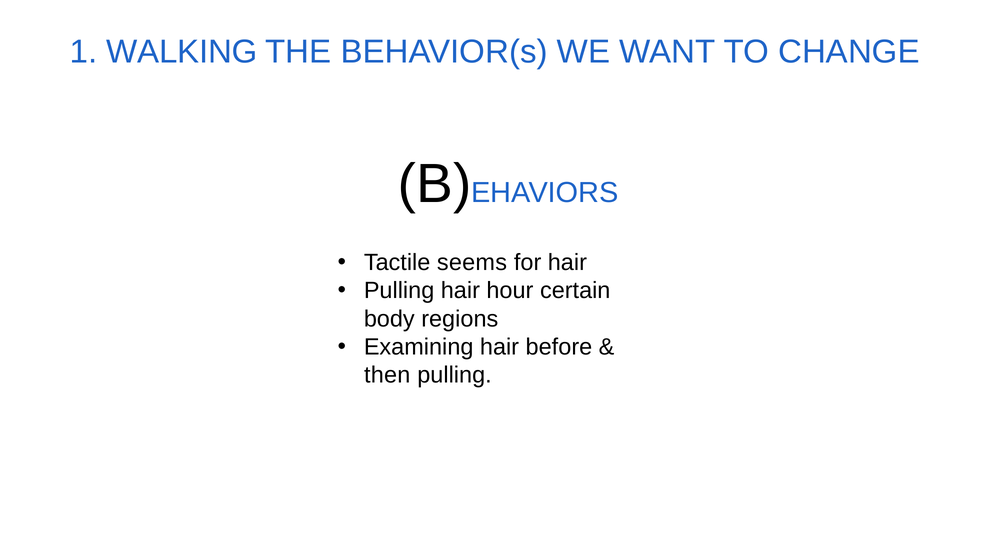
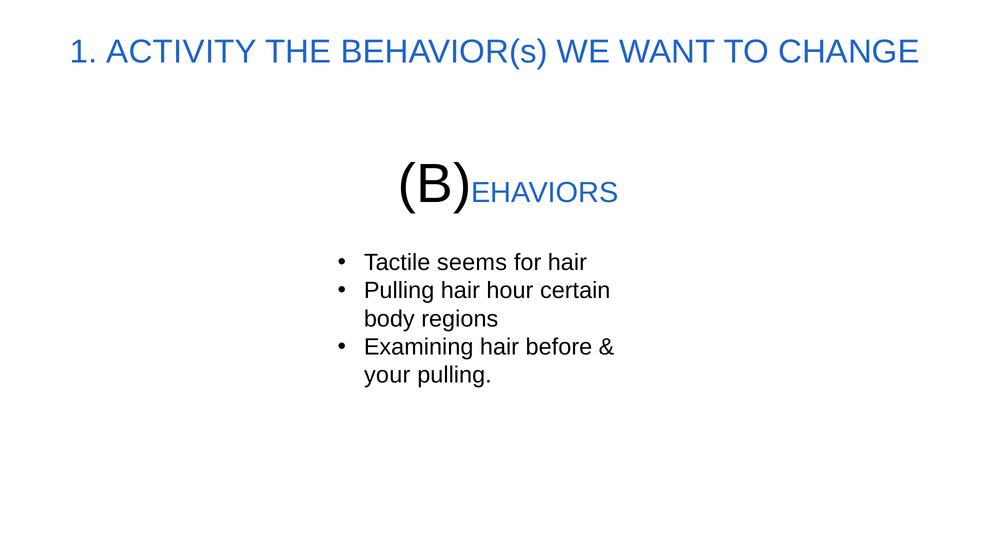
WALKING: WALKING -> ACTIVITY
then: then -> your
